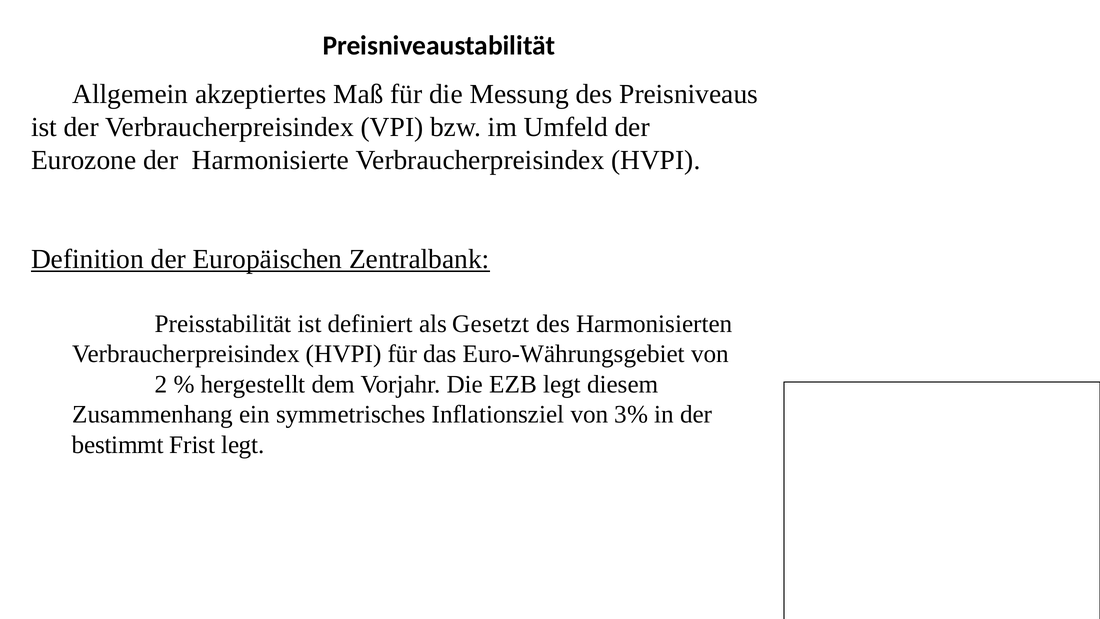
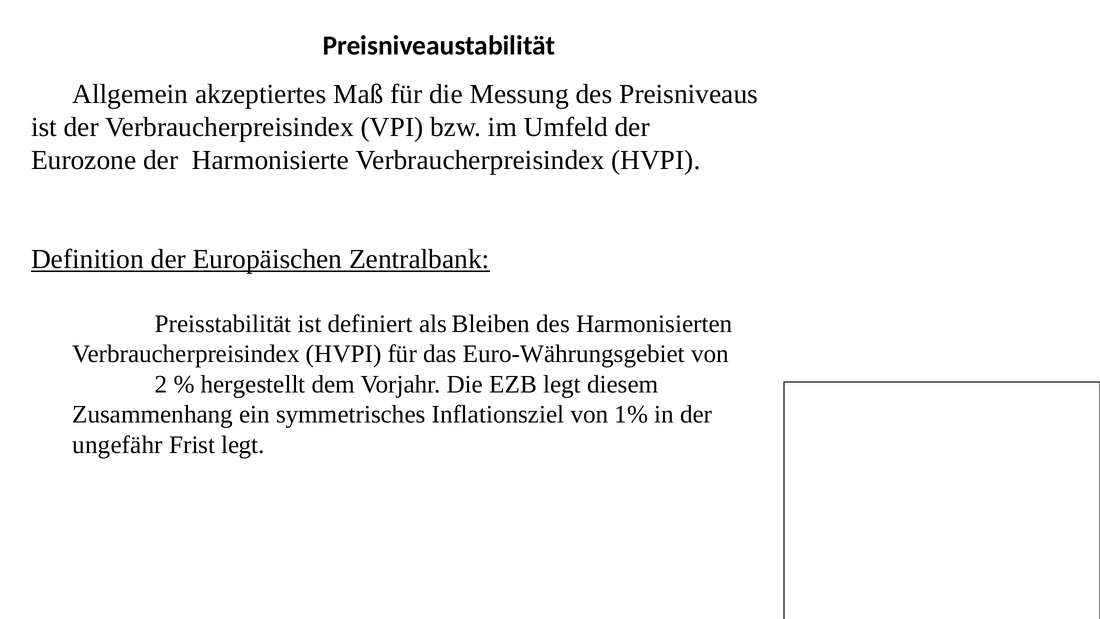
Gesetzt: Gesetzt -> Bleiben
3%: 3% -> 1%
bestimmt: bestimmt -> ungefähr
